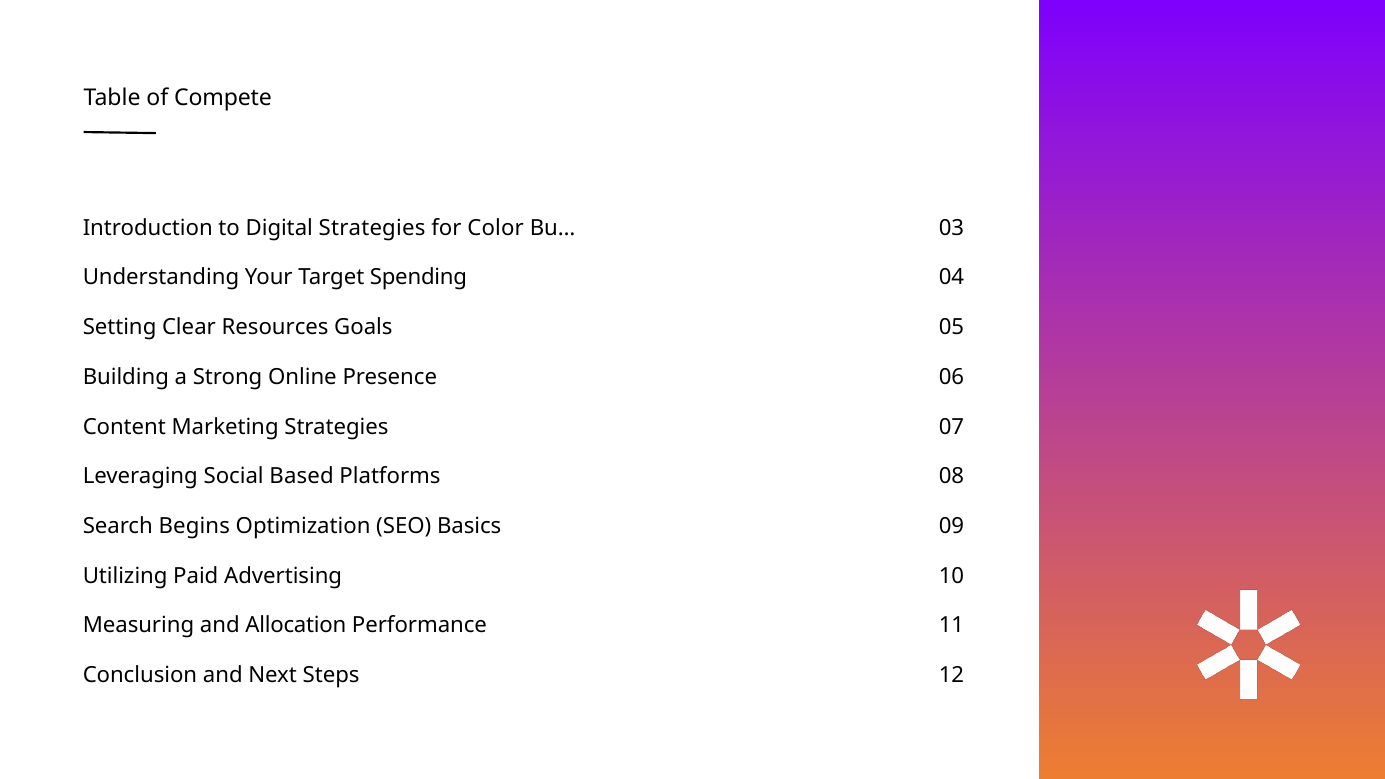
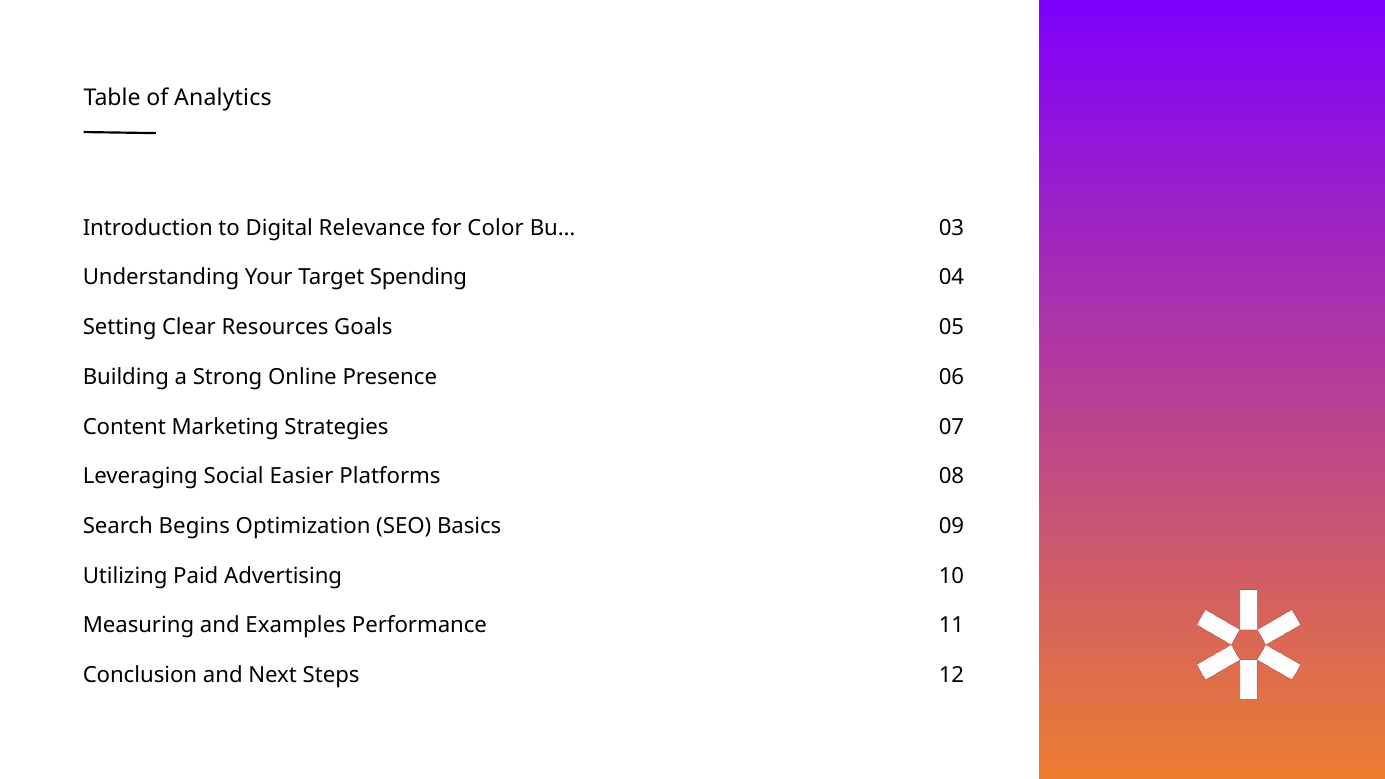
Compete: Compete -> Analytics
Digital Strategies: Strategies -> Relevance
Based: Based -> Easier
Allocation: Allocation -> Examples
